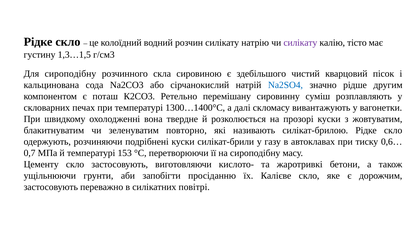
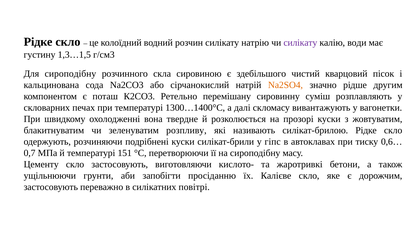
тісто: тісто -> води
Na2SO4 colour: blue -> orange
повторно: повторно -> розпливу
газу: газу -> гіпс
153: 153 -> 151
